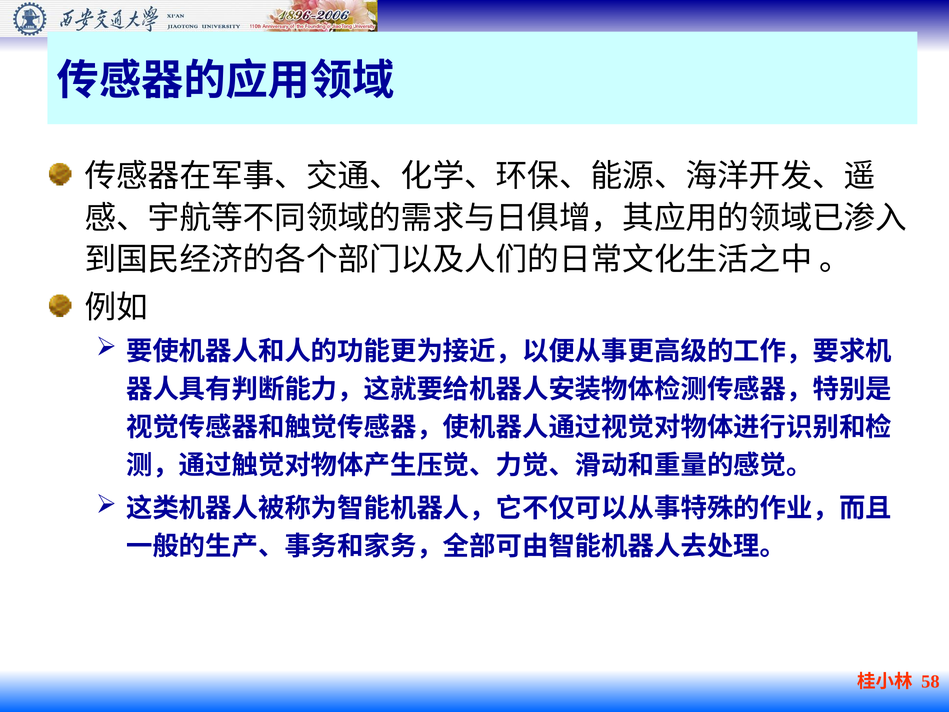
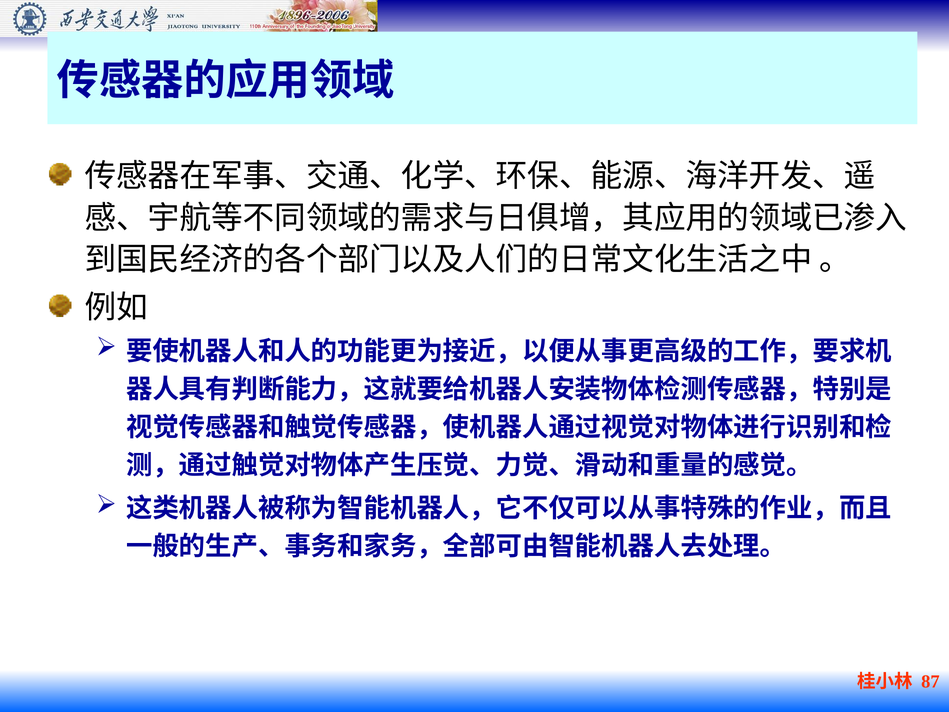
58: 58 -> 87
